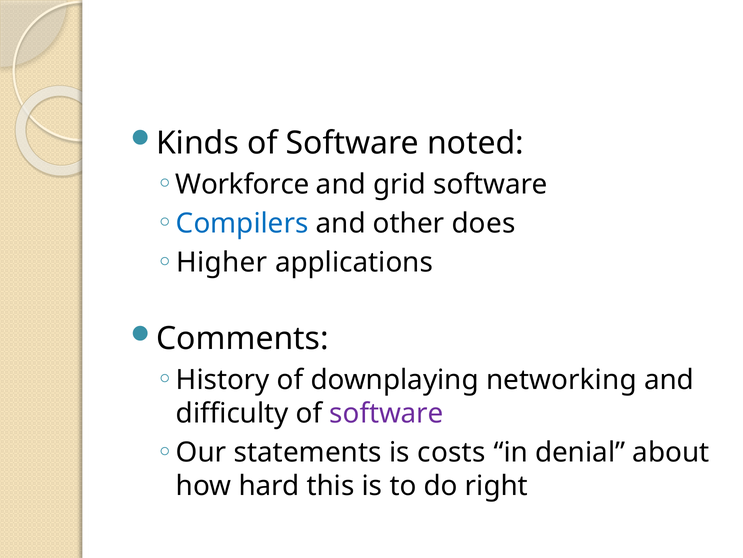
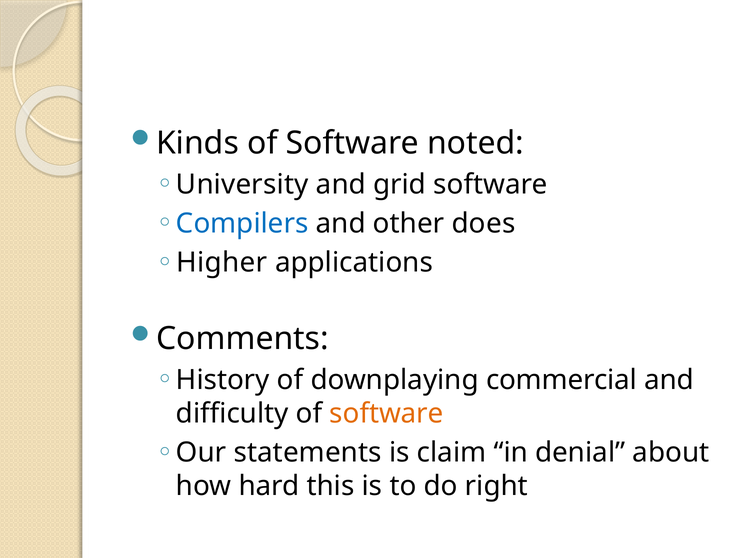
Workforce: Workforce -> University
networking: networking -> commercial
software at (387, 413) colour: purple -> orange
costs: costs -> claim
